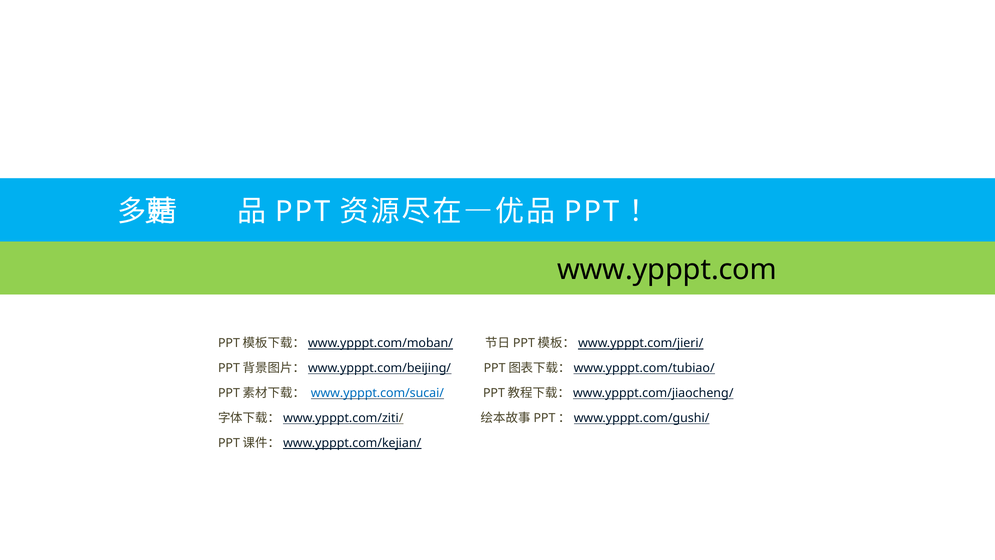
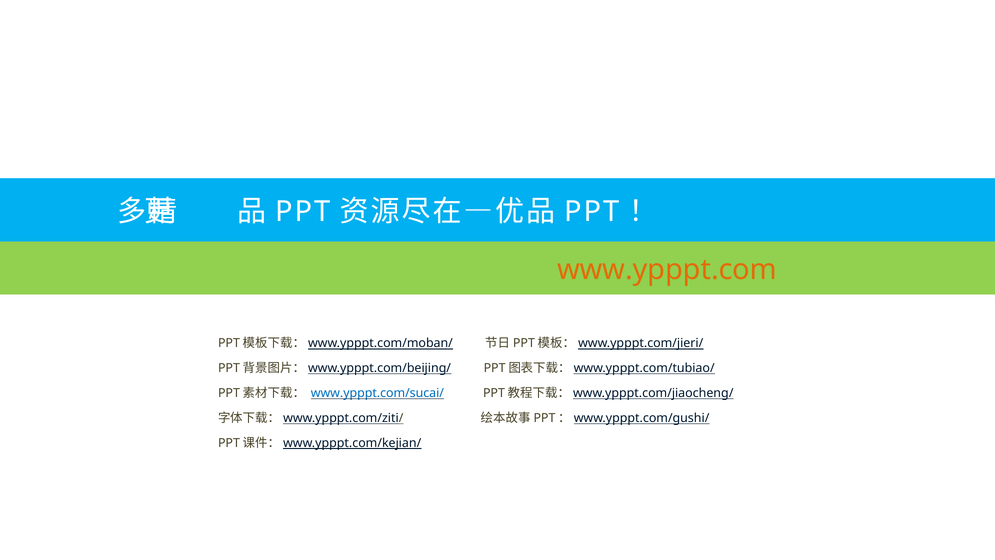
www.ypppt.com colour: black -> orange
